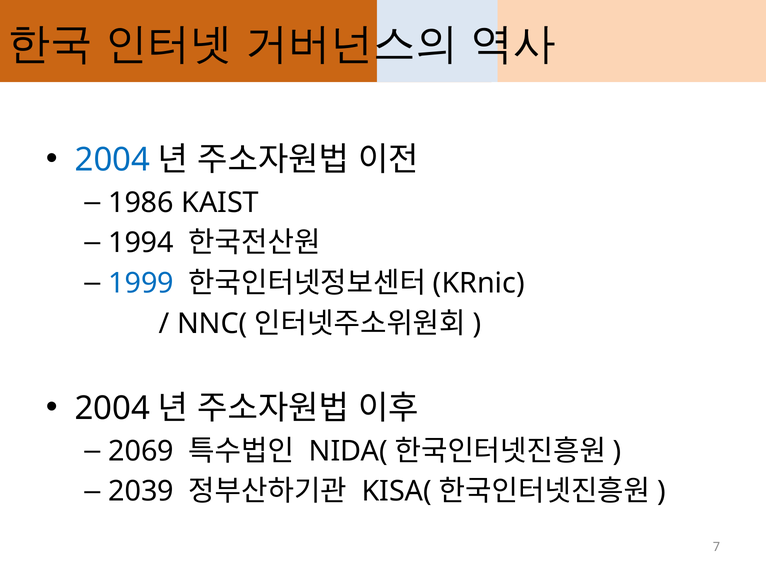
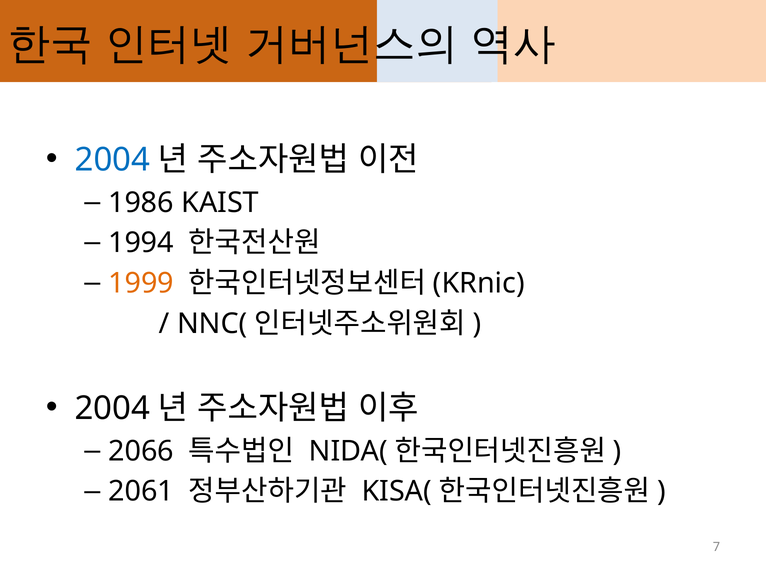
1999 colour: blue -> orange
2069: 2069 -> 2066
2039: 2039 -> 2061
